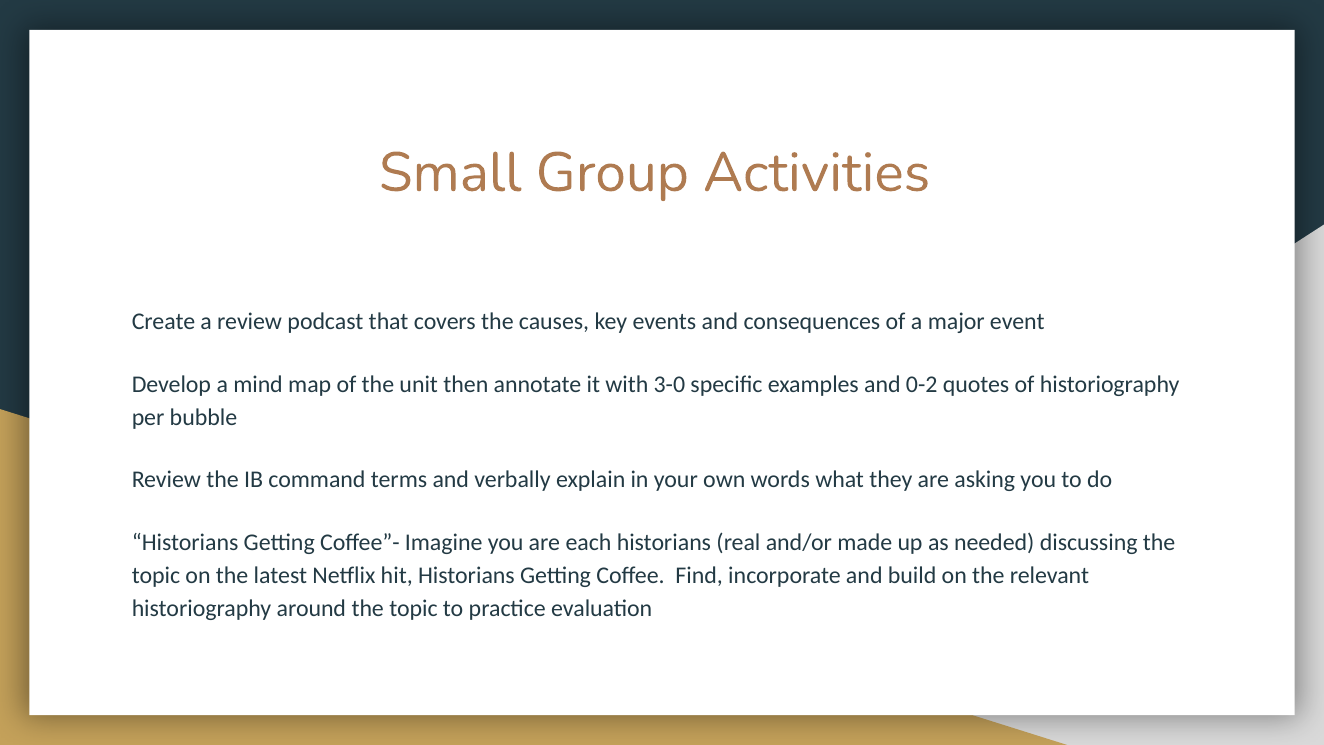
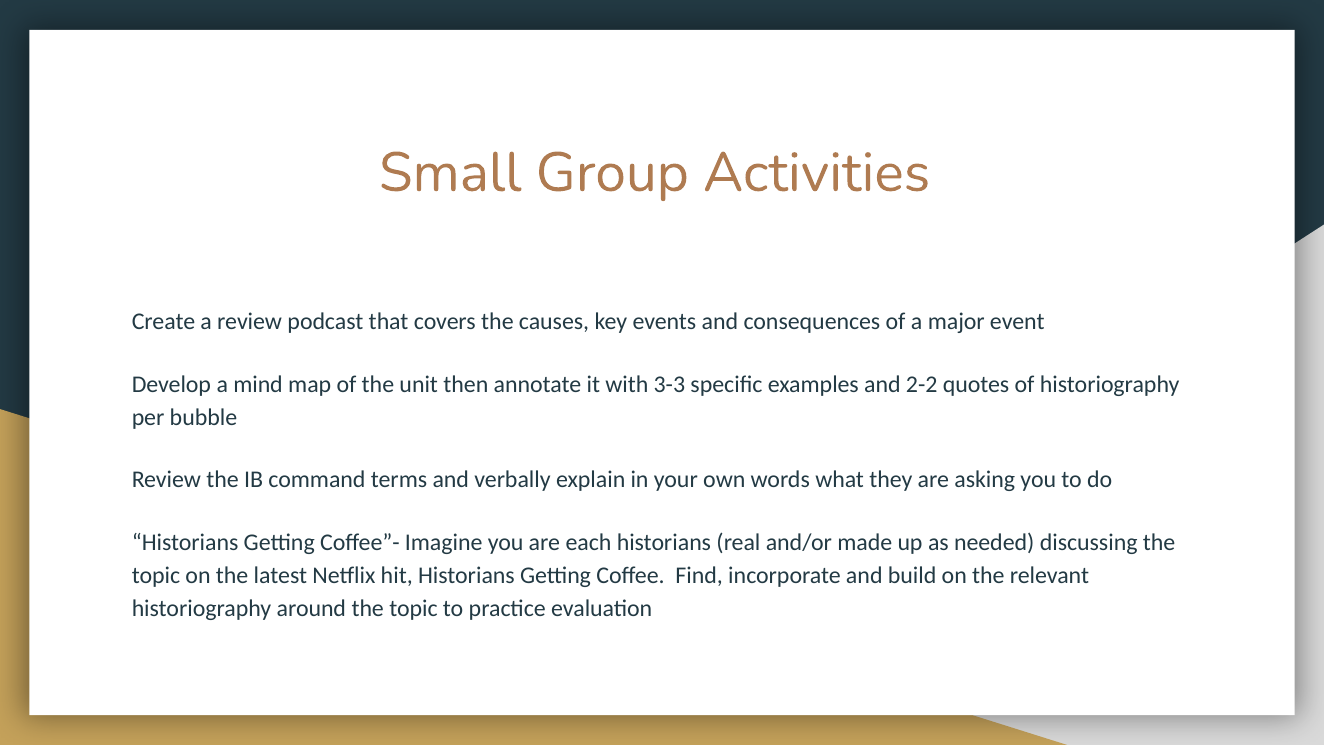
3-0: 3-0 -> 3-3
0-2: 0-2 -> 2-2
